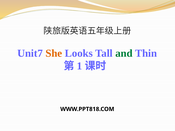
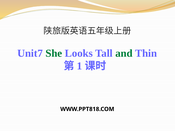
She colour: orange -> green
